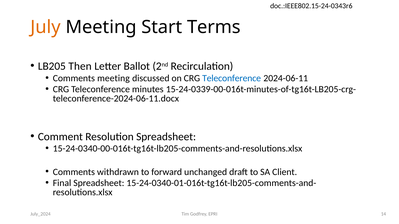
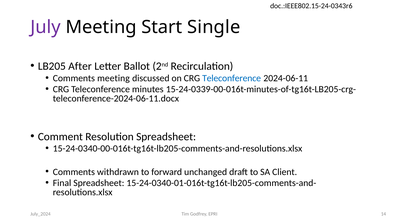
July colour: orange -> purple
Terms: Terms -> Single
Then: Then -> After
